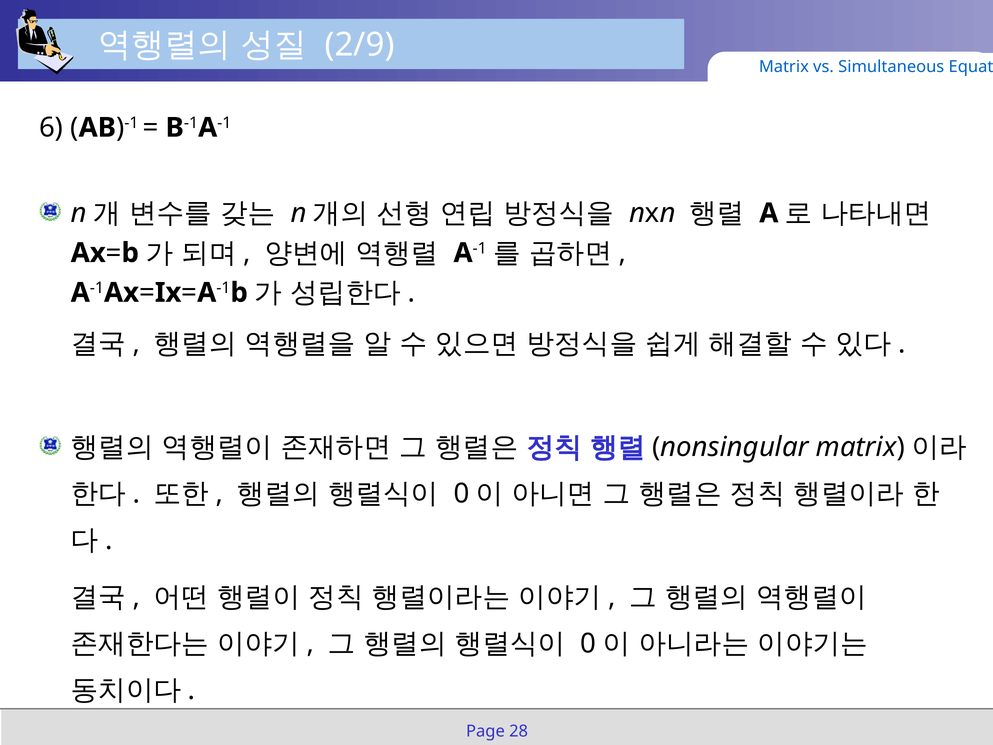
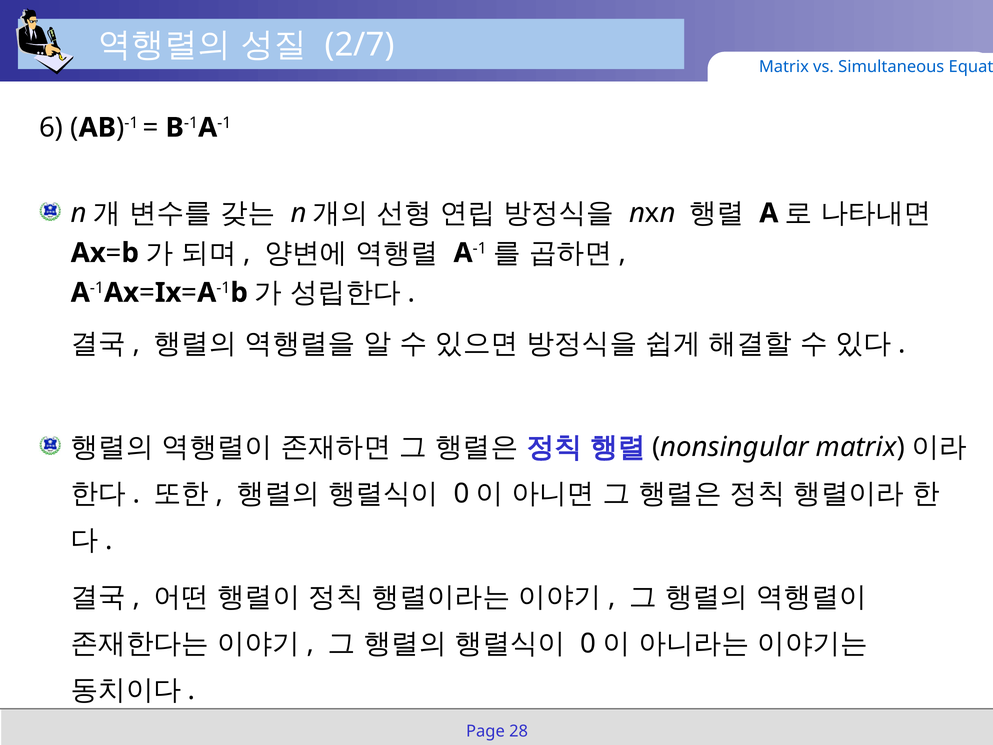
2/9: 2/9 -> 2/7
